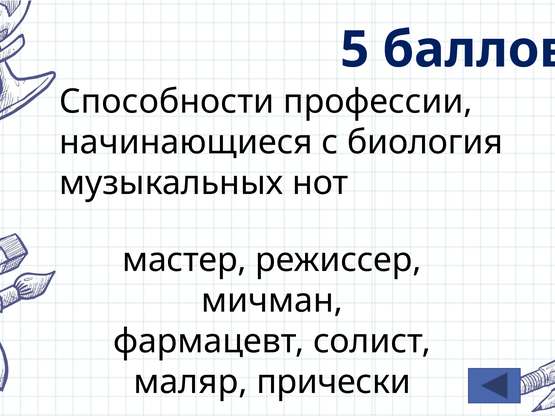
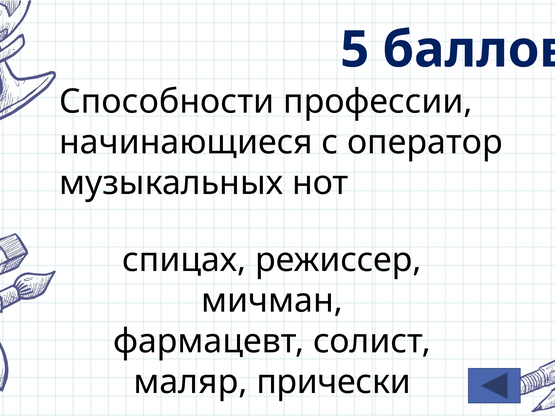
биология: биология -> оператор
мастер: мастер -> спицах
